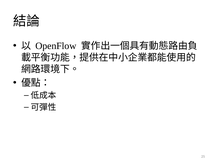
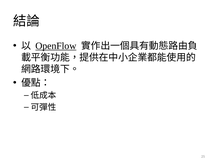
OpenFlow underline: none -> present
